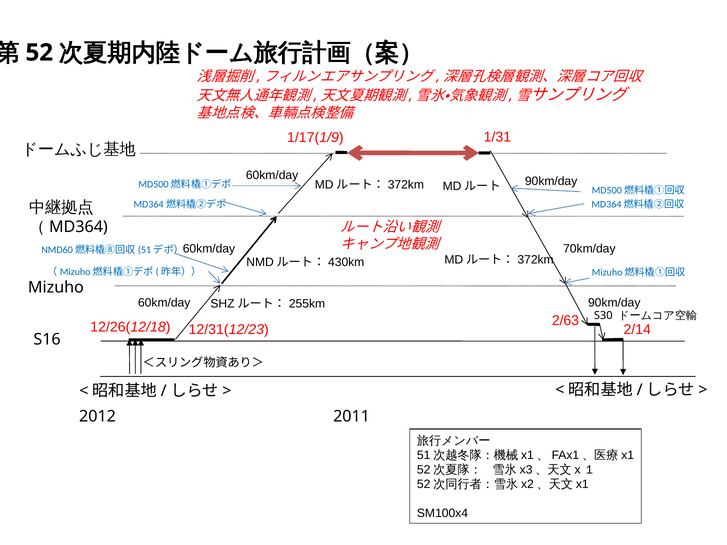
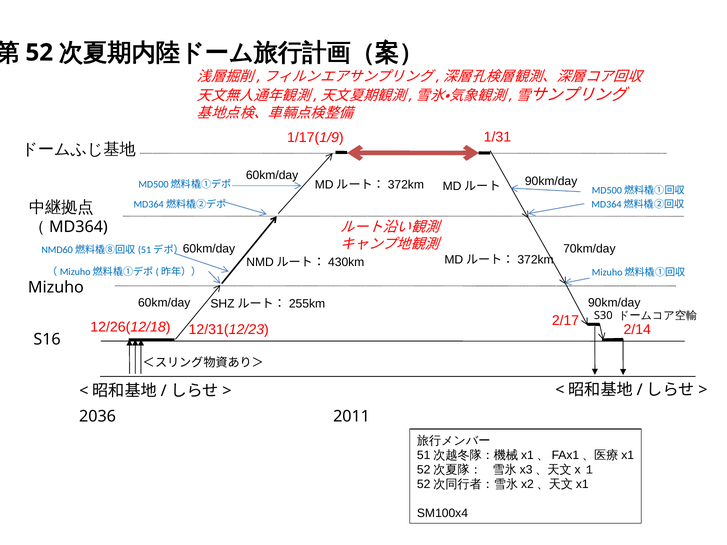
2/63: 2/63 -> 2/17
2012: 2012 -> 2036
